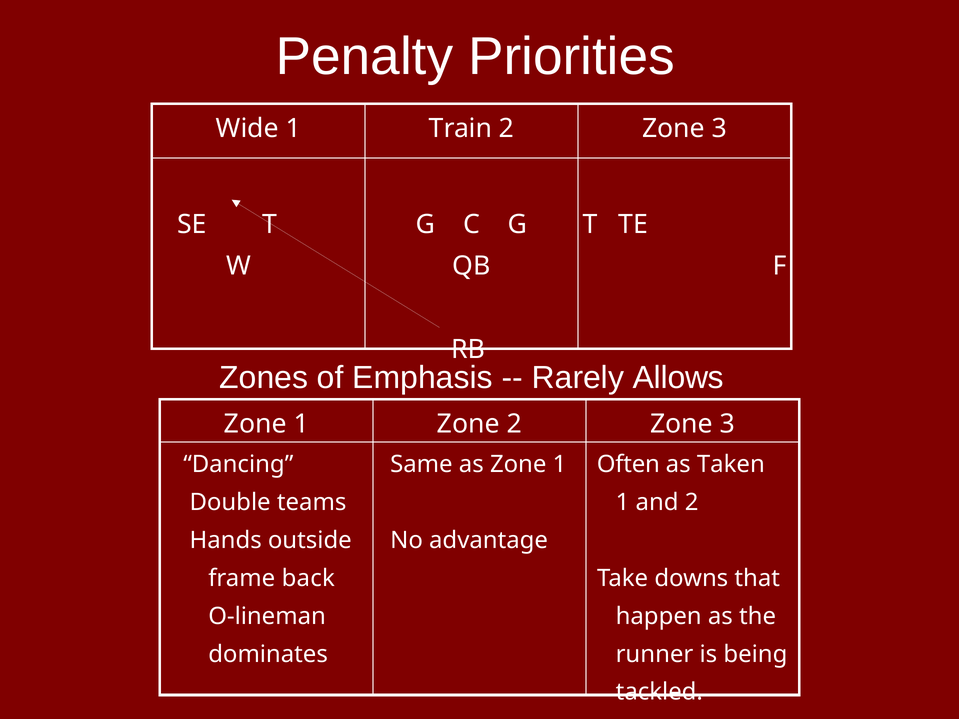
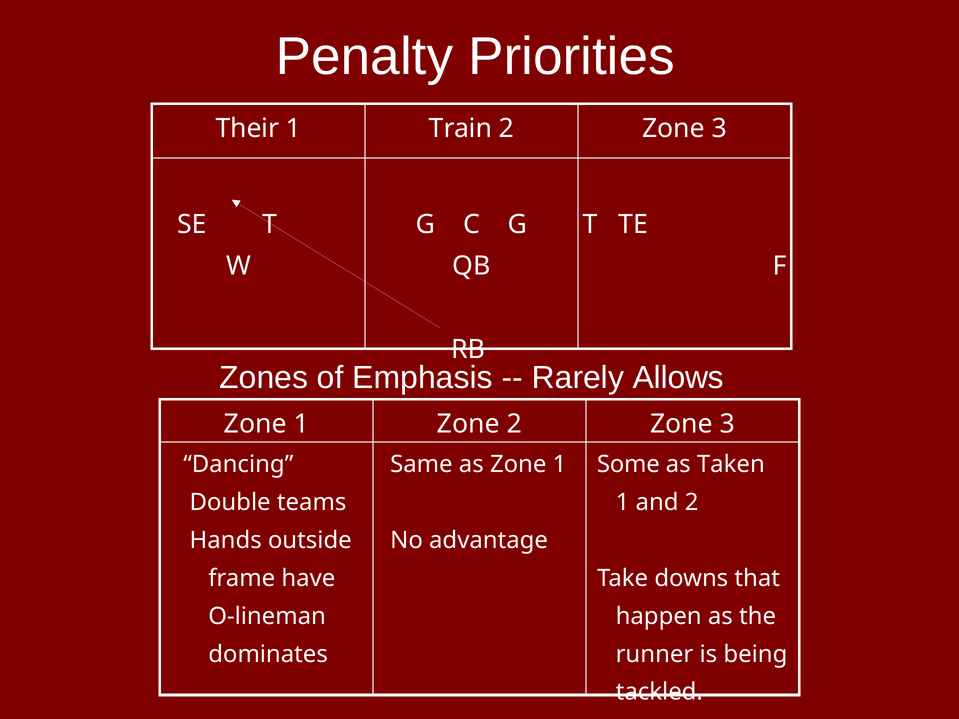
Wide: Wide -> Their
Often: Often -> Some
back: back -> have
